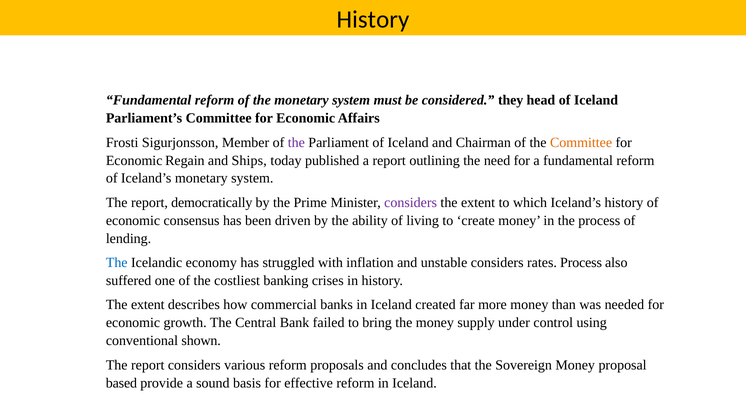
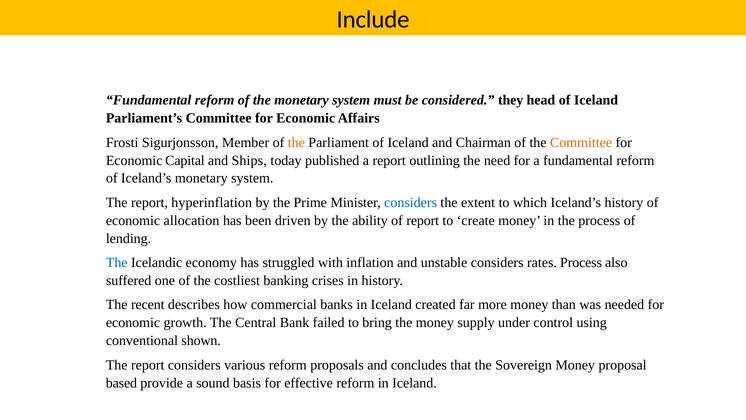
History at (373, 19): History -> Include
the at (296, 142) colour: purple -> orange
Regain: Regain -> Capital
democratically: democratically -> hyperinflation
considers at (411, 202) colour: purple -> blue
consensus: consensus -> allocation
of living: living -> report
extent at (148, 305): extent -> recent
